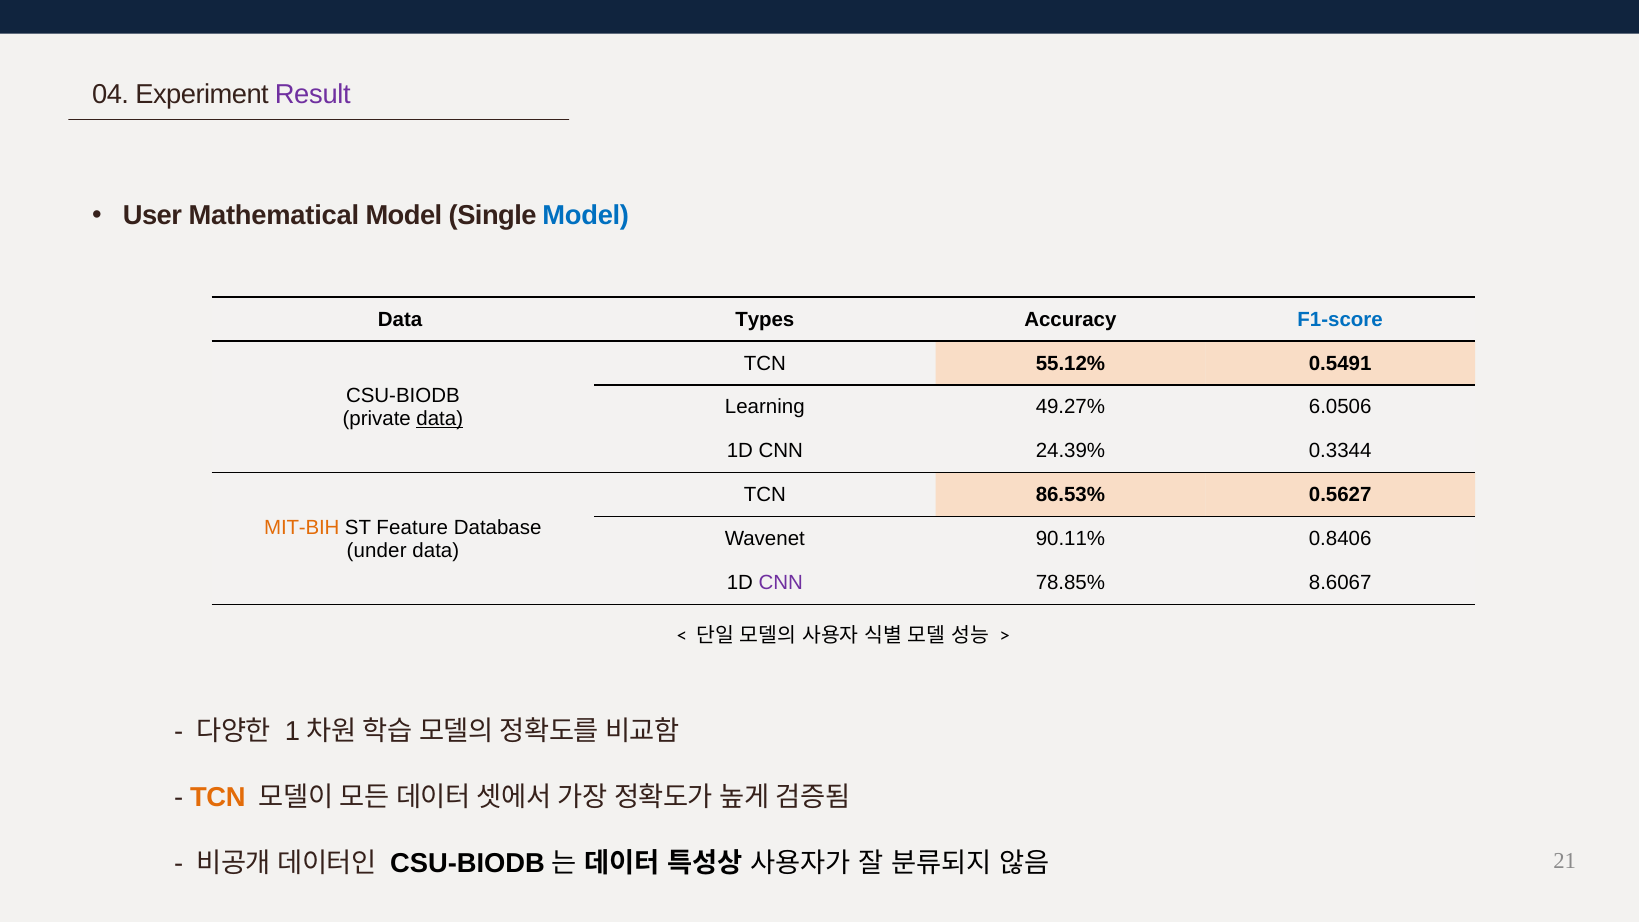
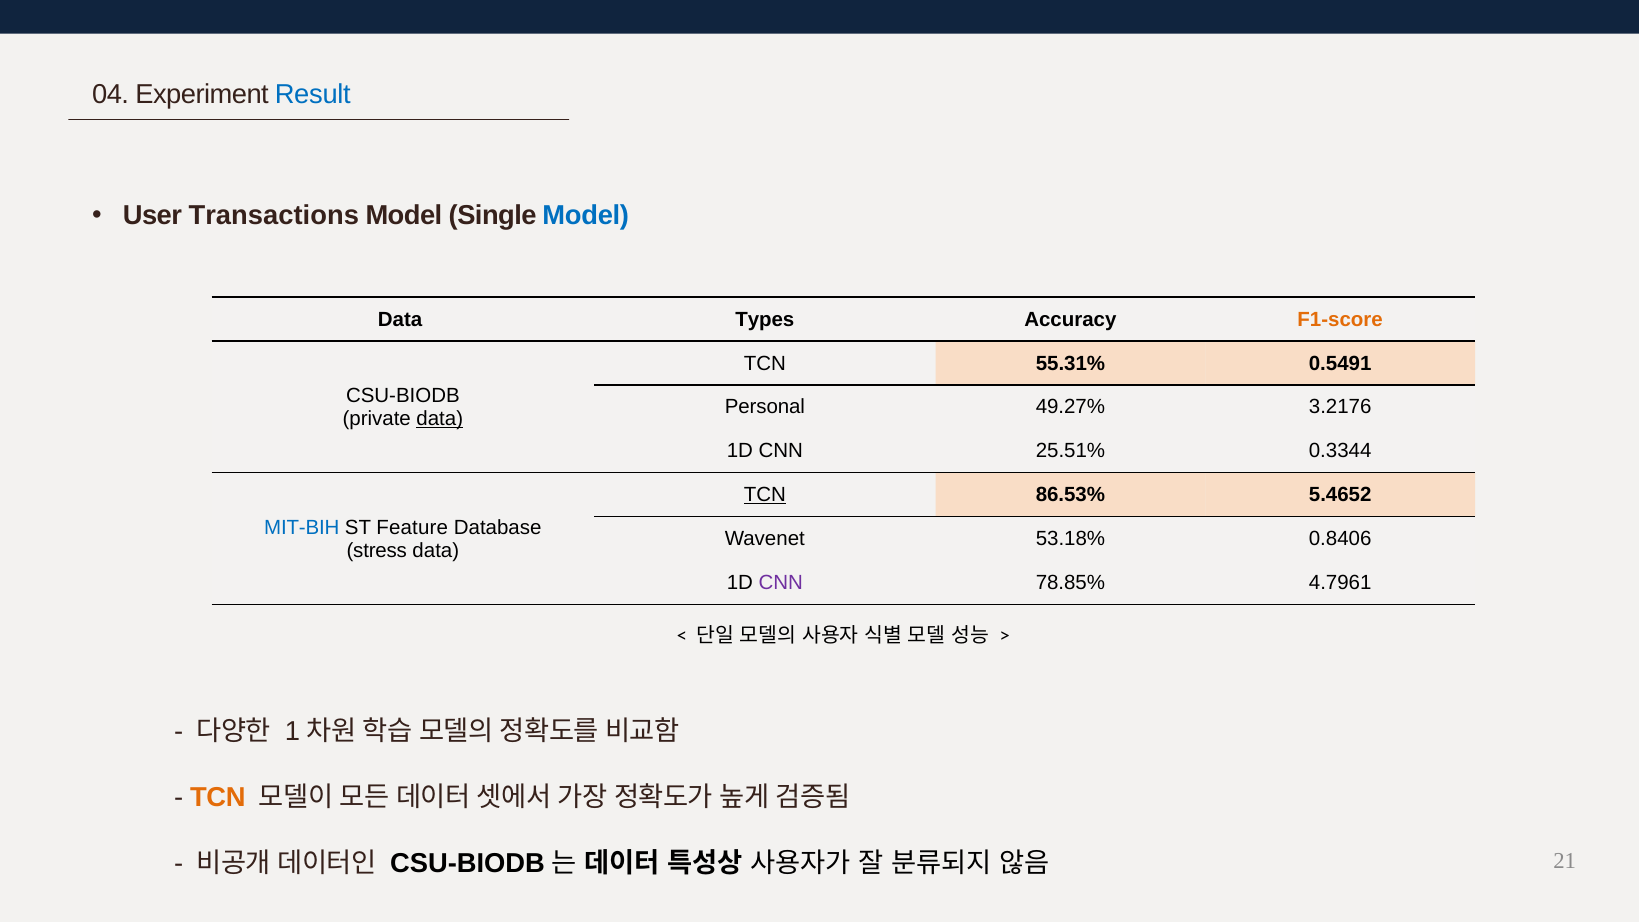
Result colour: purple -> blue
Mathematical: Mathematical -> Transactions
F1-score colour: blue -> orange
55.12%: 55.12% -> 55.31%
Learning: Learning -> Personal
6.0506: 6.0506 -> 3.2176
24.39%: 24.39% -> 25.51%
TCN at (765, 495) underline: none -> present
0.5627: 0.5627 -> 5.4652
MIT-BIH colour: orange -> blue
90.11%: 90.11% -> 53.18%
under: under -> stress
8.6067: 8.6067 -> 4.7961
